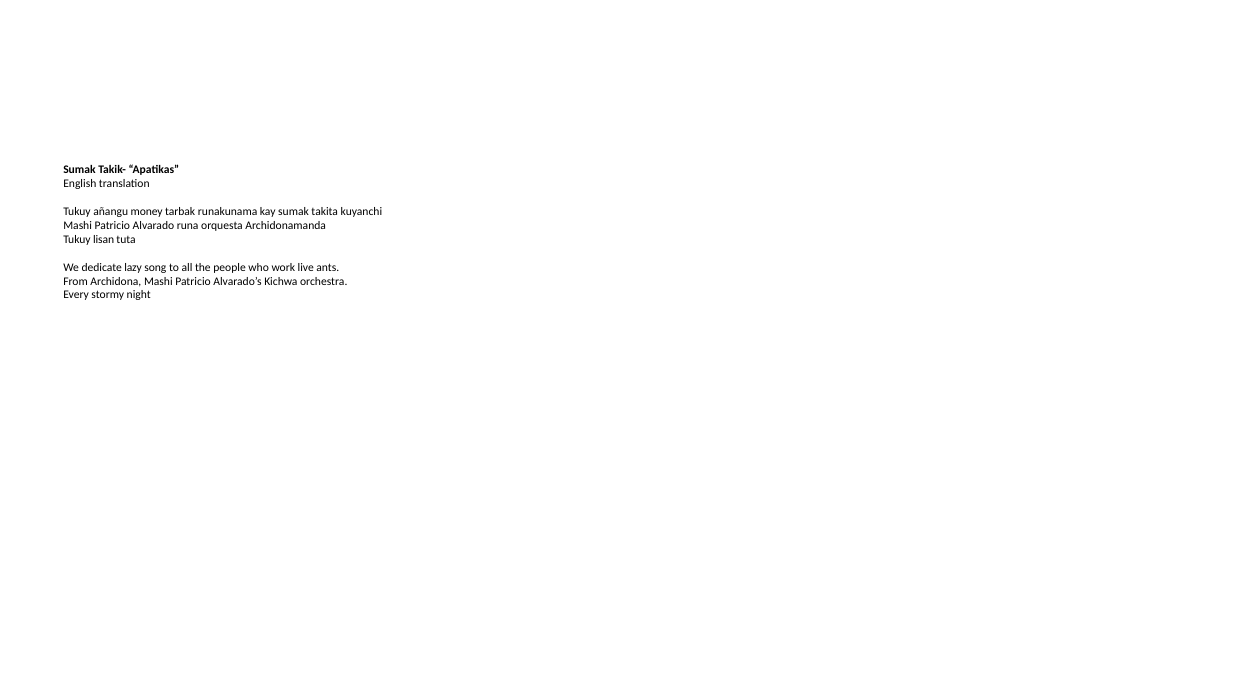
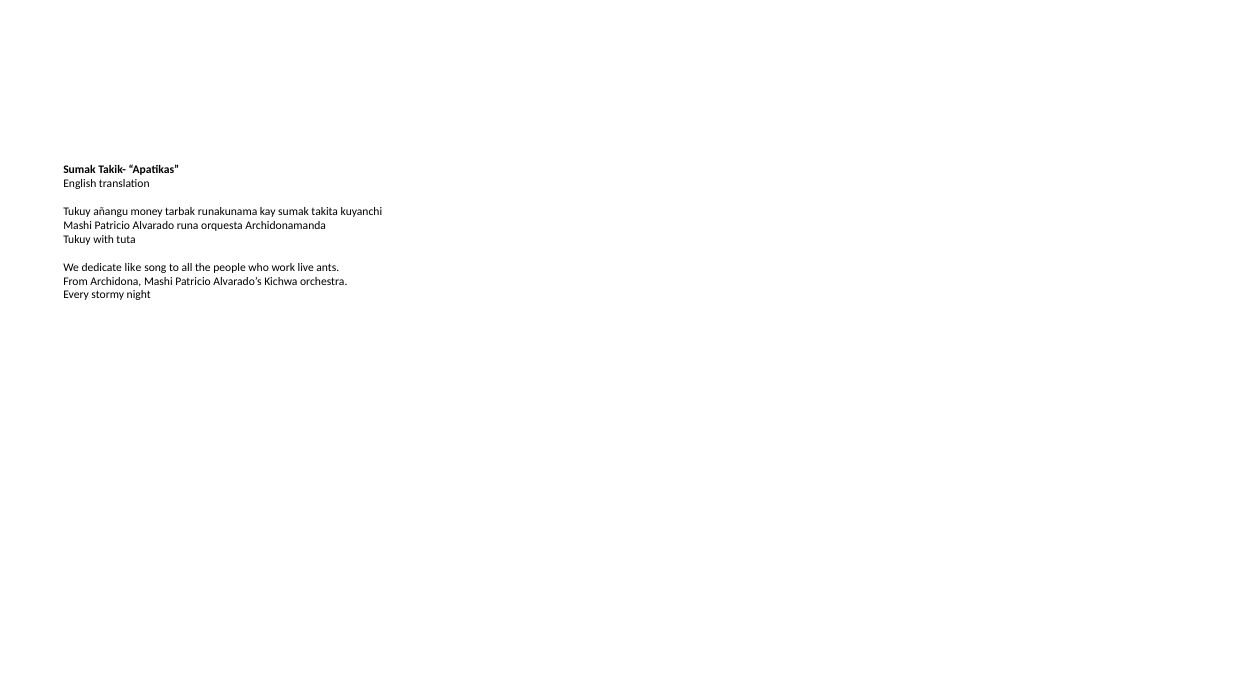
lisan: lisan -> with
lazy: lazy -> like
